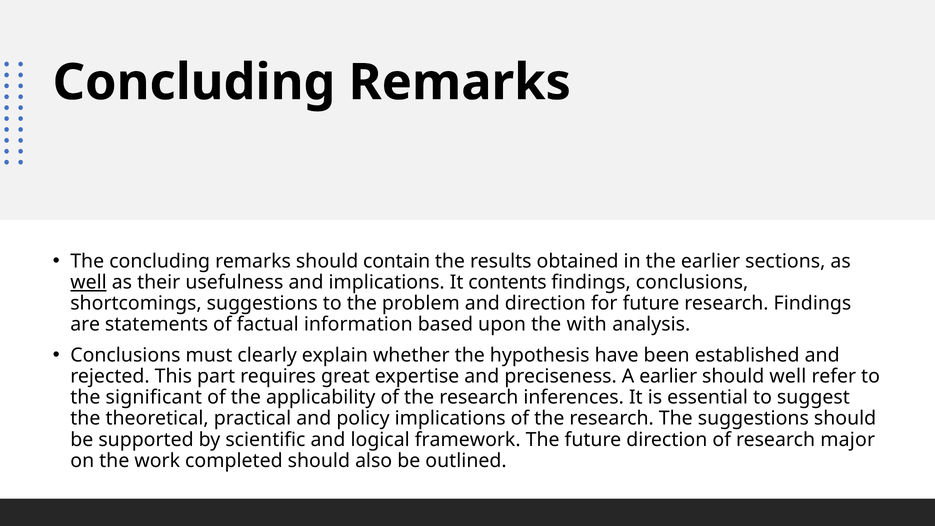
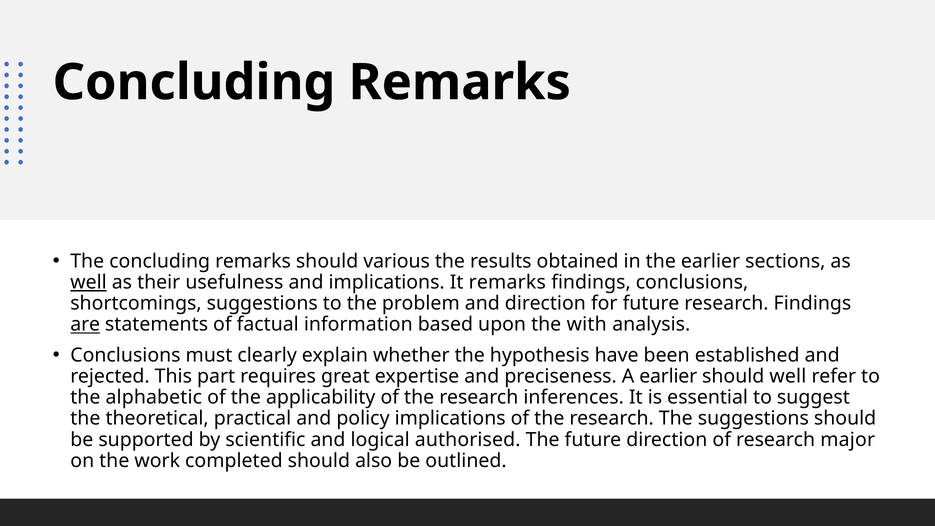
contain: contain -> various
It contents: contents -> remarks
are underline: none -> present
significant: significant -> alphabetic
framework: framework -> authorised
